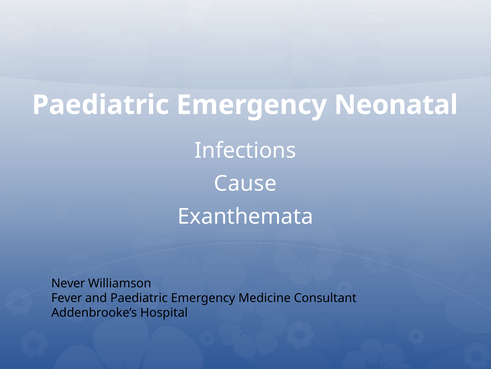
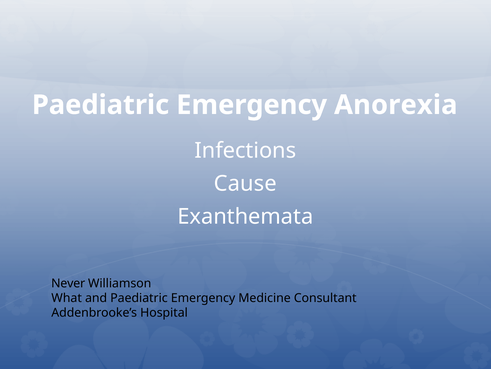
Neonatal: Neonatal -> Anorexia
Fever: Fever -> What
